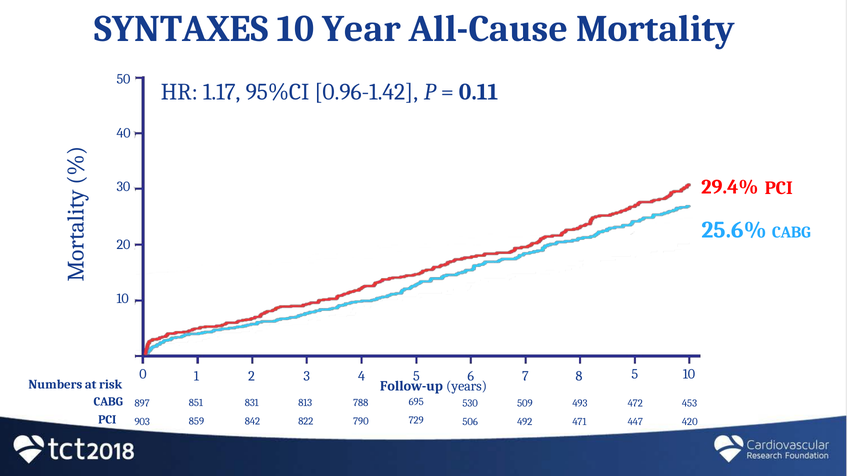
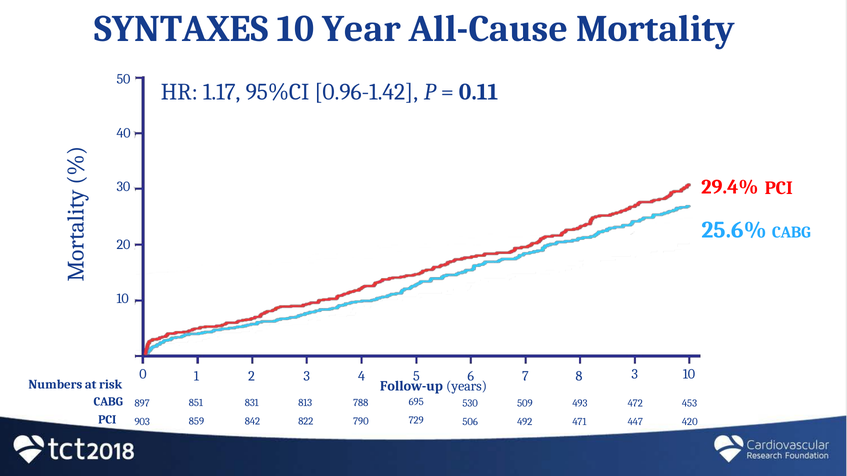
0 5: 5 -> 3
